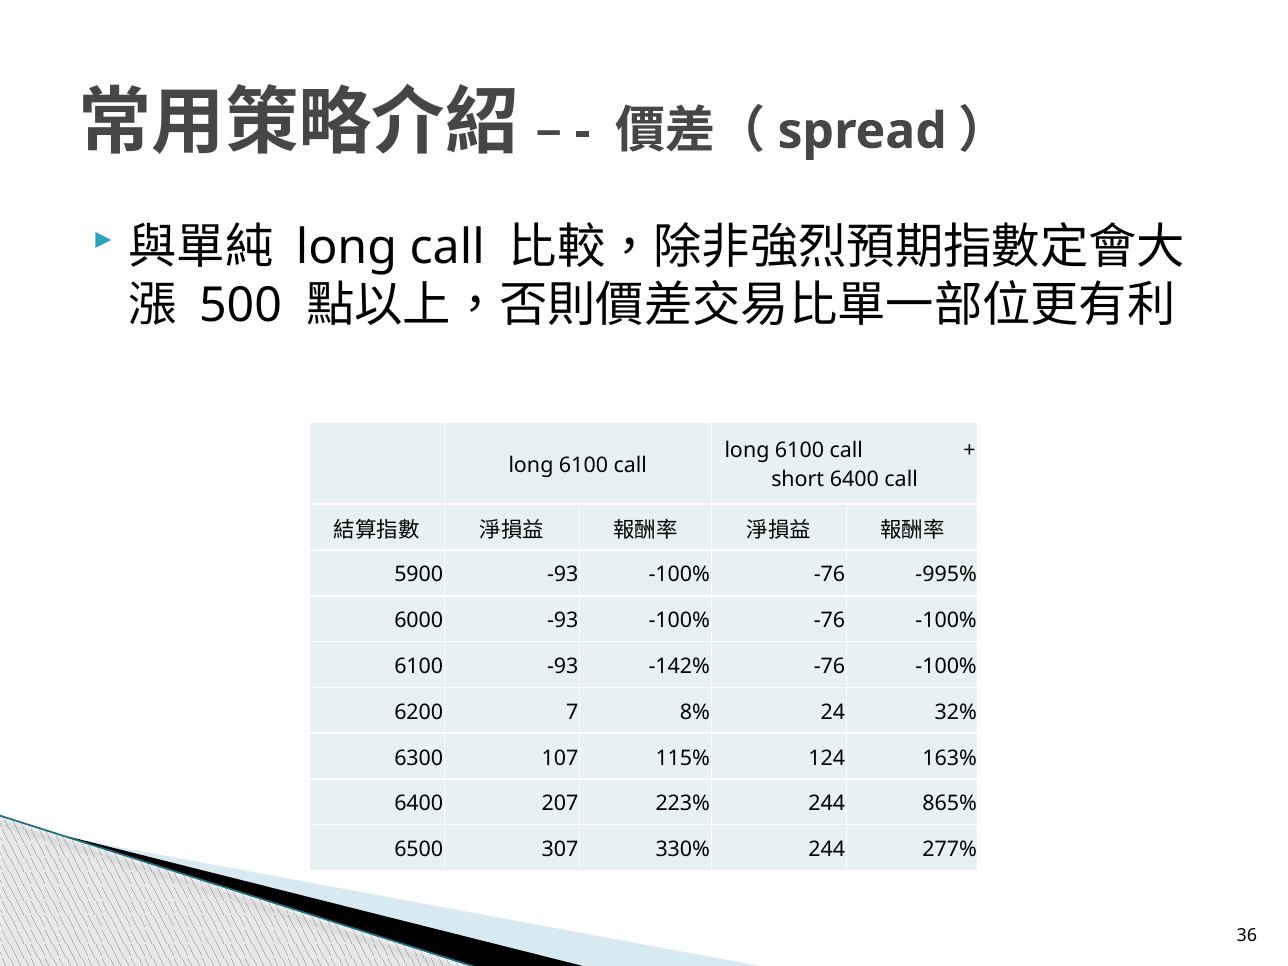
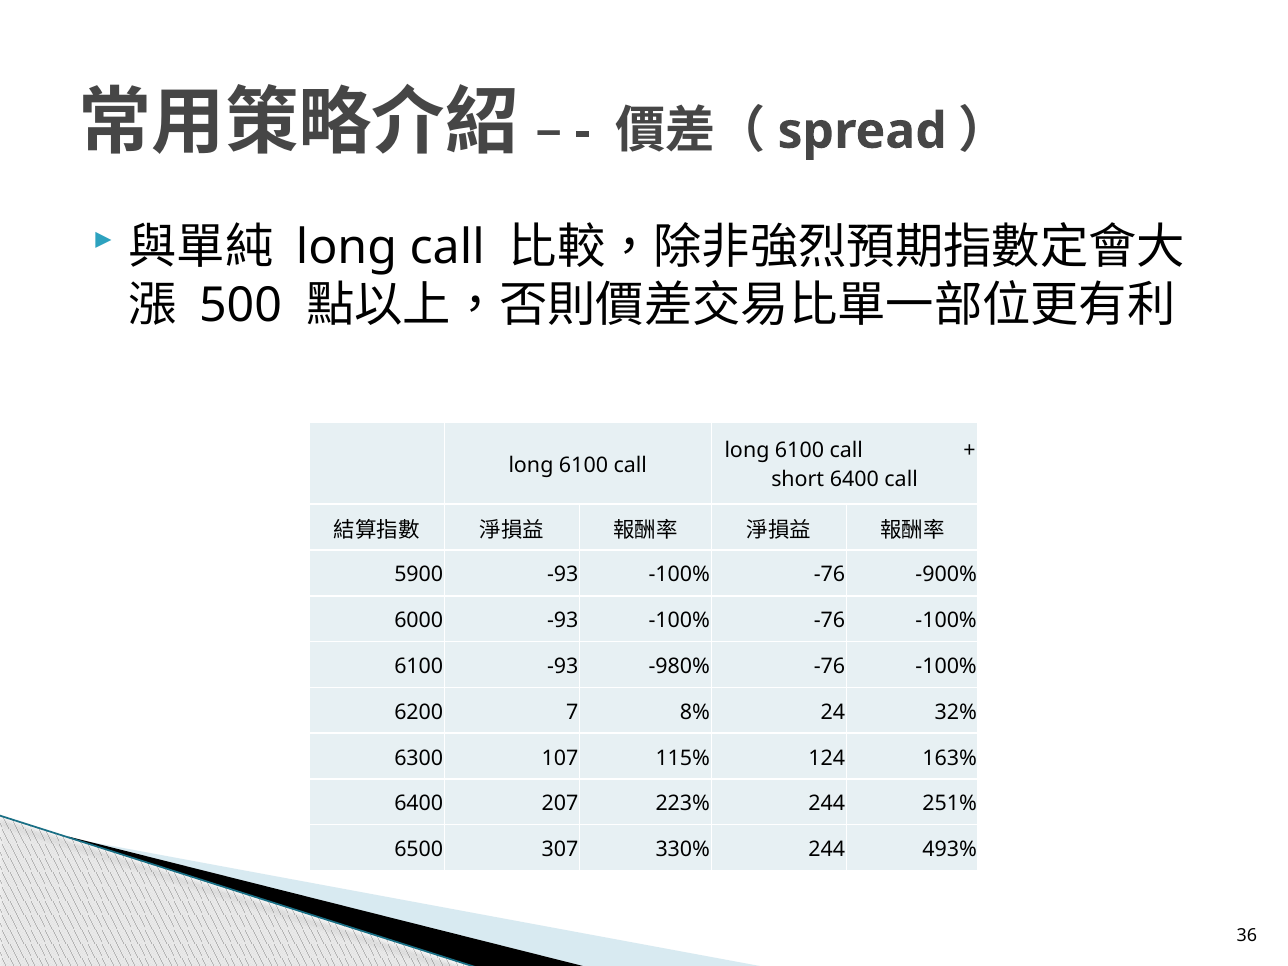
-995%: -995% -> -900%
-142%: -142% -> -980%
865%: 865% -> 251%
277%: 277% -> 493%
